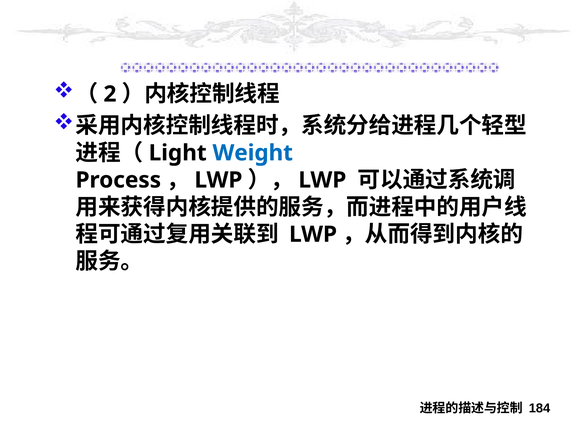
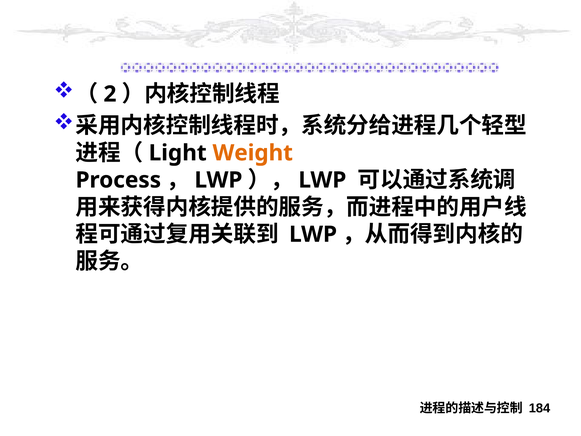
Weight colour: blue -> orange
